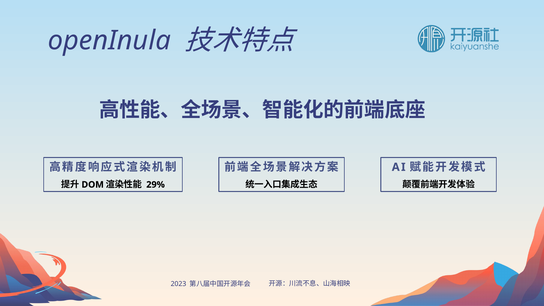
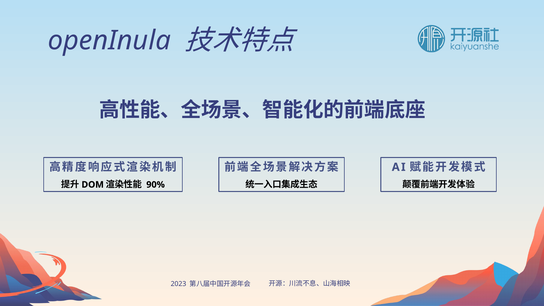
29%: 29% -> 90%
